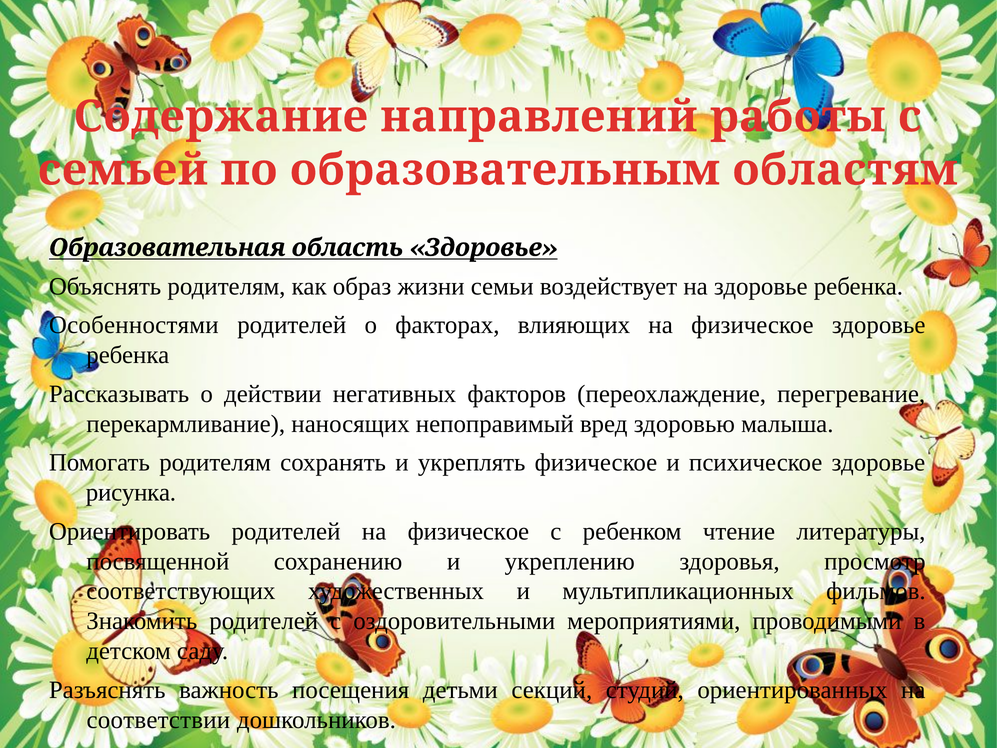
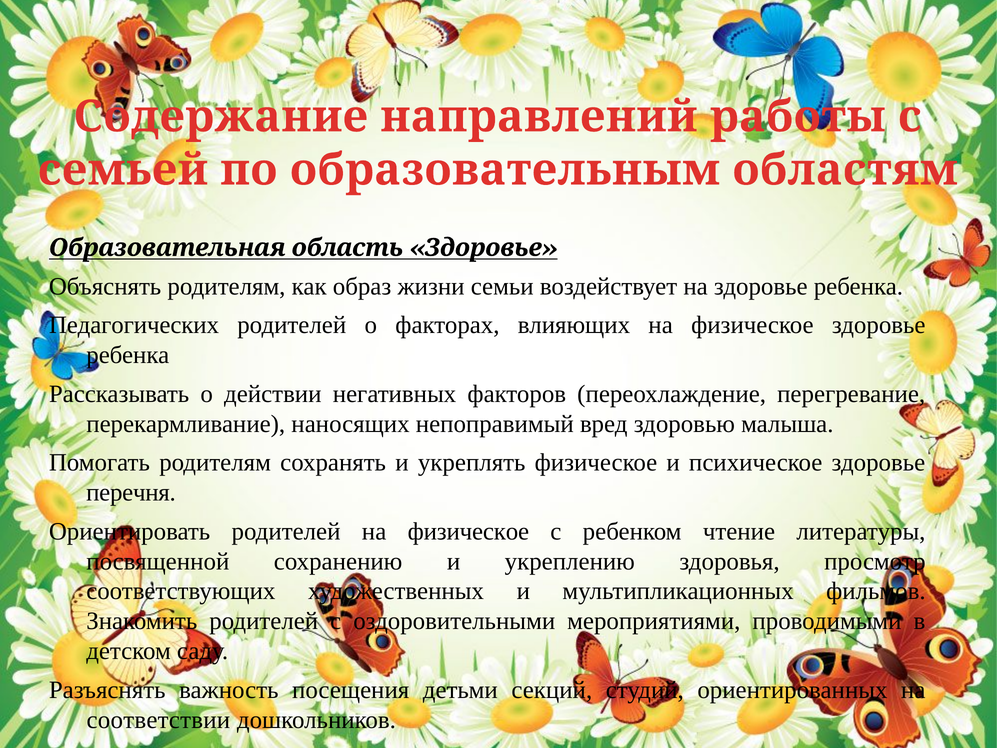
Особенностями: Особенностями -> Педагогических
рисунка: рисунка -> перечня
